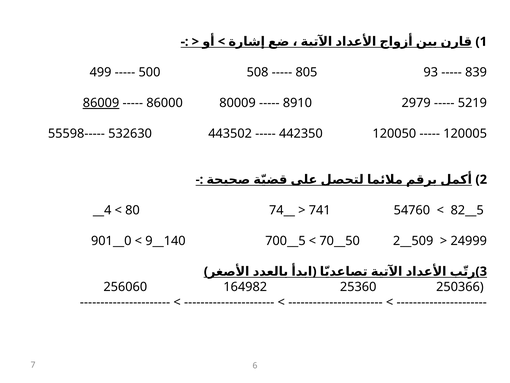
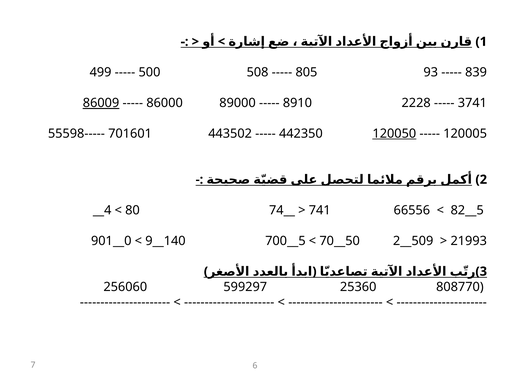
80009: 80009 -> 89000
2979: 2979 -> 2228
5219: 5219 -> 3741
532630: 532630 -> 701601
120050 underline: none -> present
54760: 54760 -> 66556
24999: 24999 -> 21993
164982: 164982 -> 599297
250366: 250366 -> 808770
